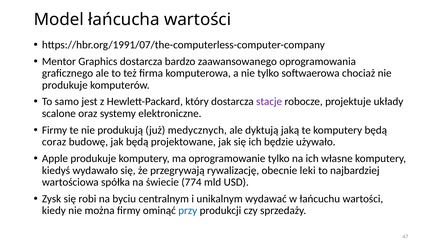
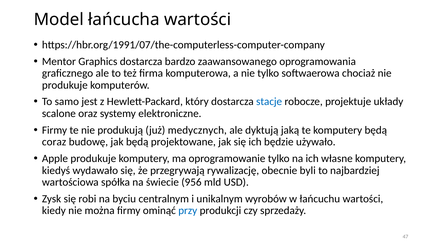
stacje colour: purple -> blue
leki: leki -> byli
774: 774 -> 956
wydawać: wydawać -> wyrobów
